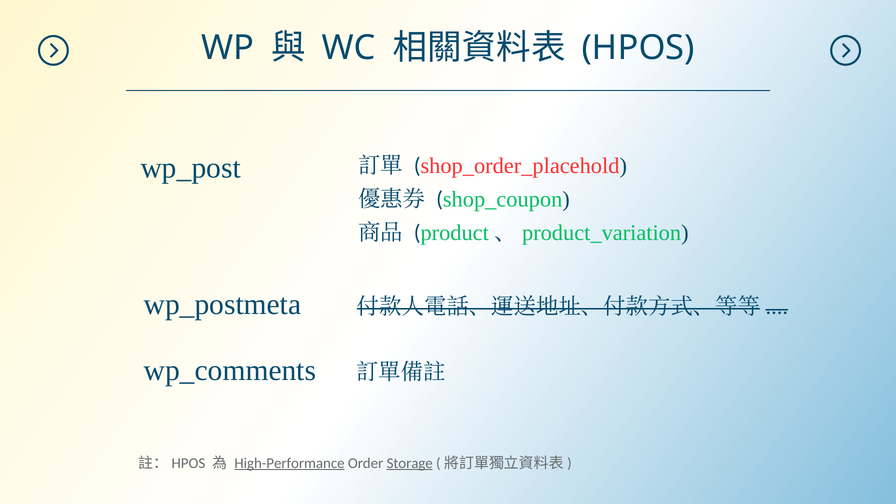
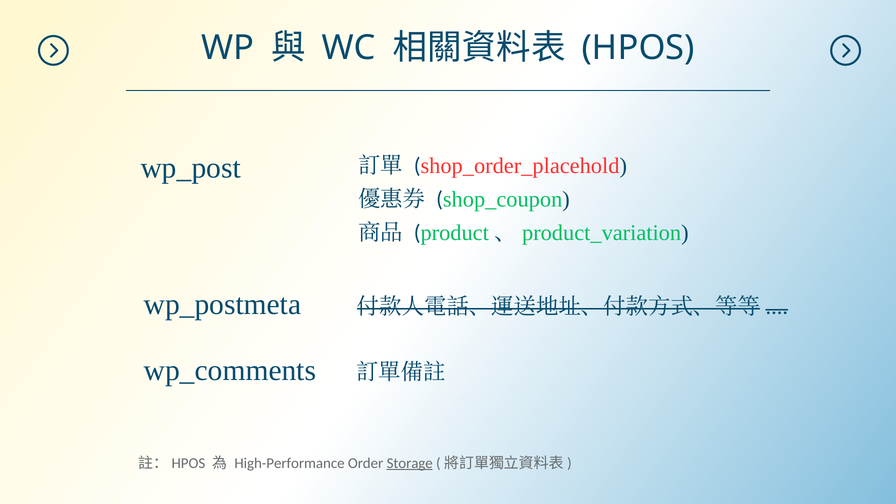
High-Performance underline: present -> none
